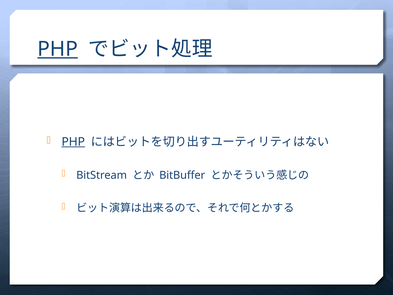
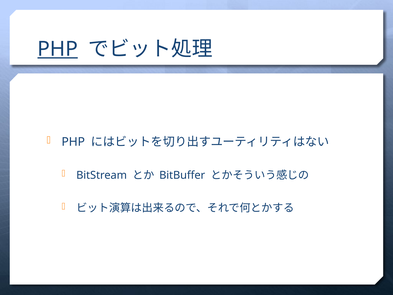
PHP at (73, 142) underline: present -> none
